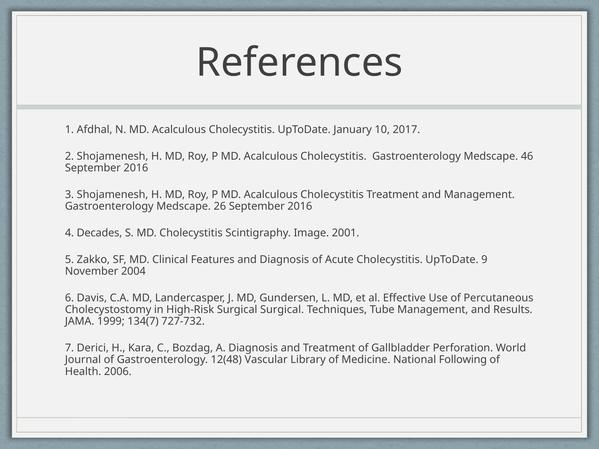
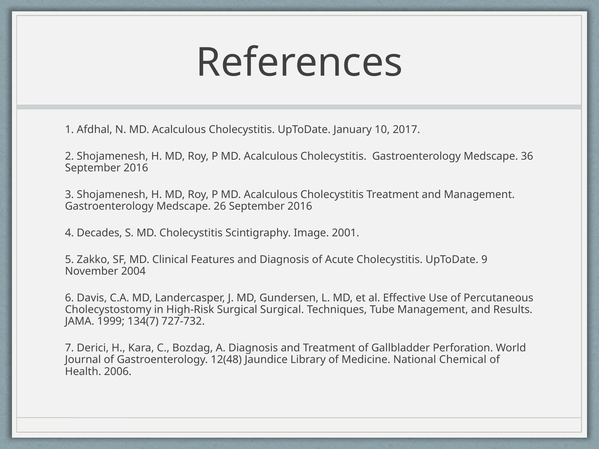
46: 46 -> 36
Vascular: Vascular -> Jaundice
Following: Following -> Chemical
